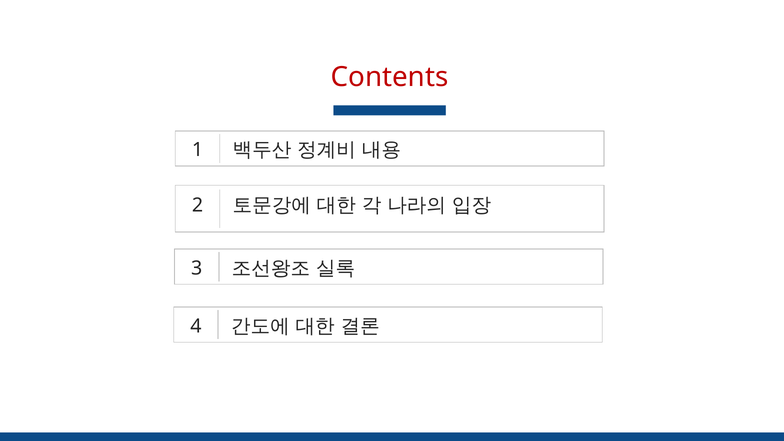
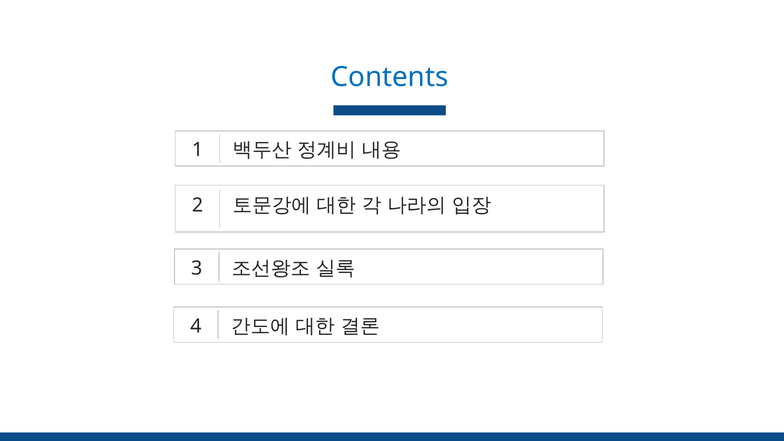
Contents colour: red -> blue
